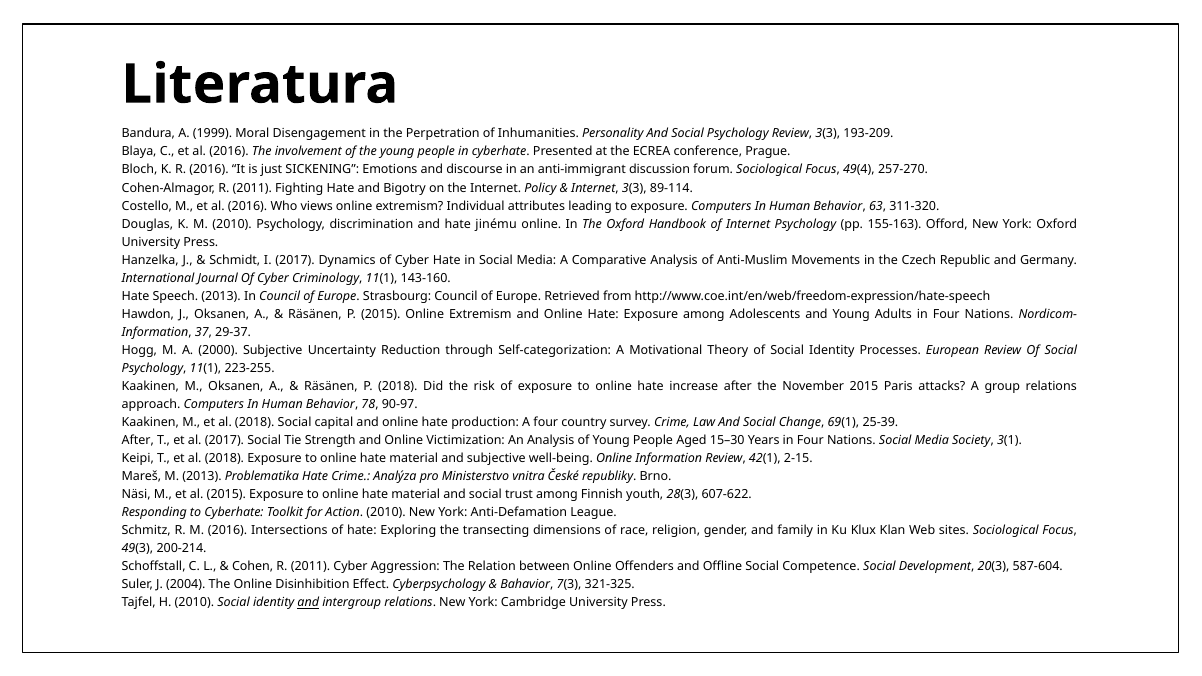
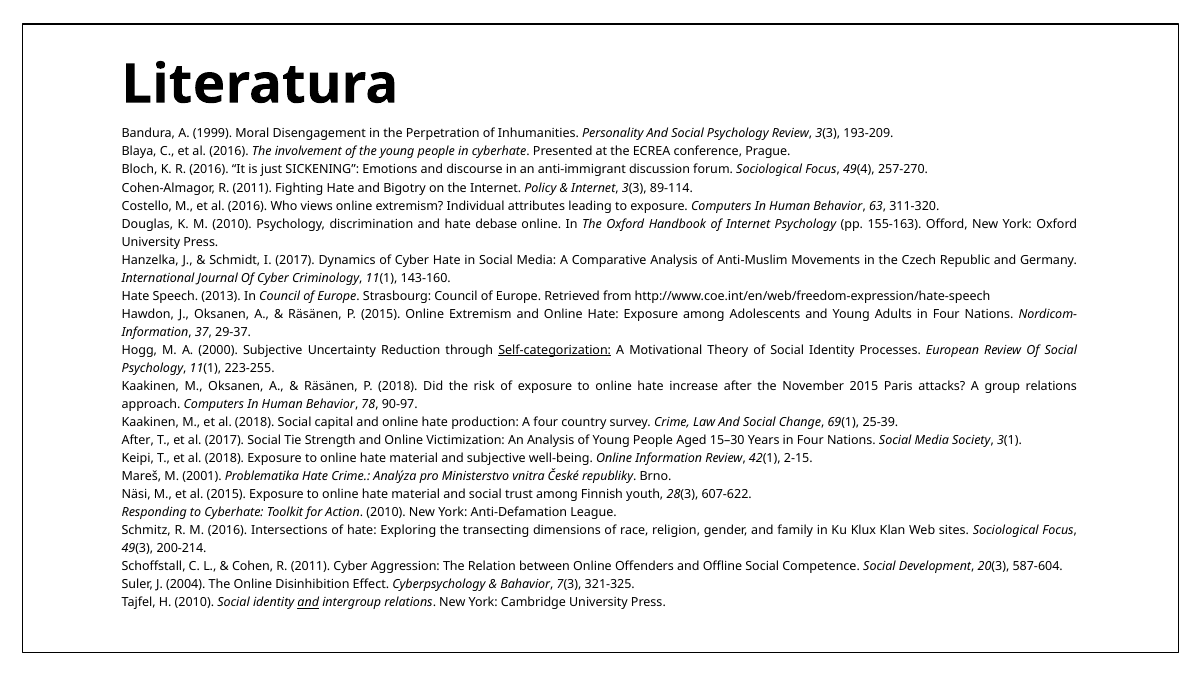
jinému: jinému -> debase
Self-categorization underline: none -> present
M 2013: 2013 -> 2001
